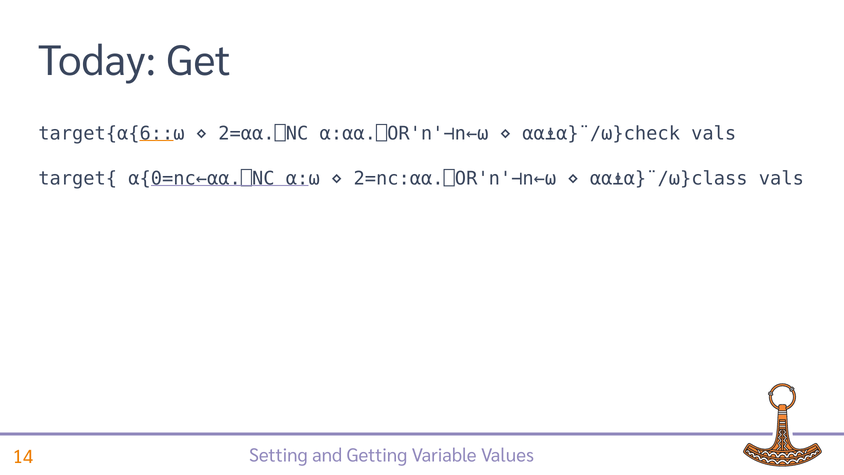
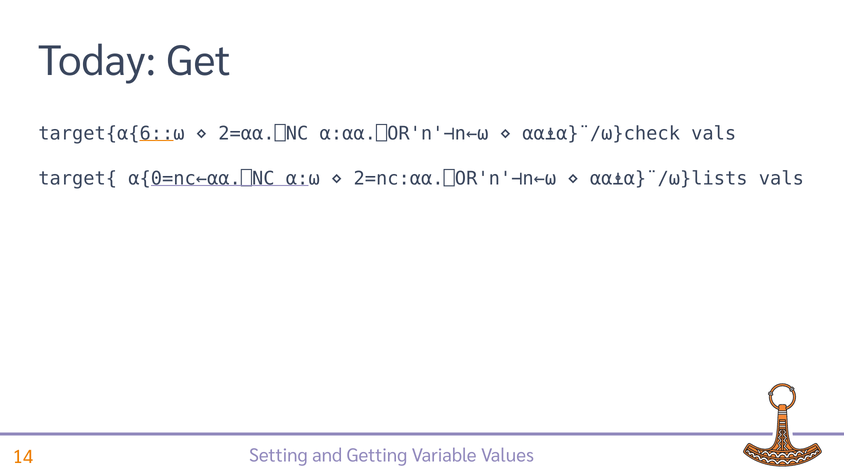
⍺⍺⍎⍺}¨/⍵}class: ⍺⍺⍎⍺}¨/⍵}class -> ⍺⍺⍎⍺}¨/⍵}lists
